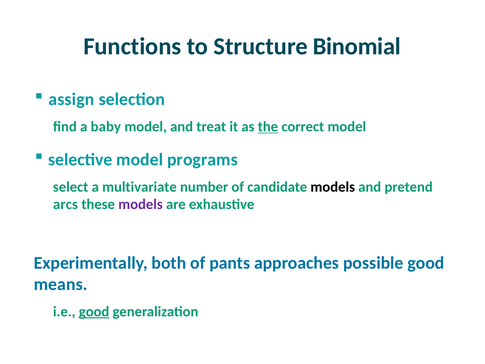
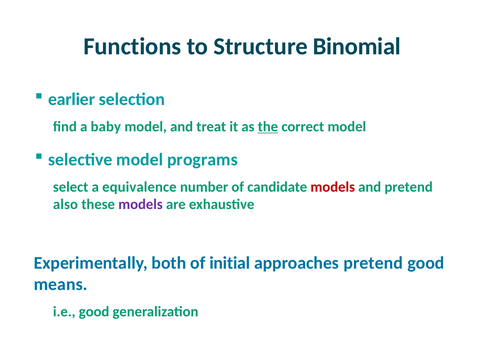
assign: assign -> earlier
multivariate: multivariate -> equivalence
models at (333, 187) colour: black -> red
arcs: arcs -> also
pants: pants -> initial
approaches possible: possible -> pretend
good at (94, 311) underline: present -> none
